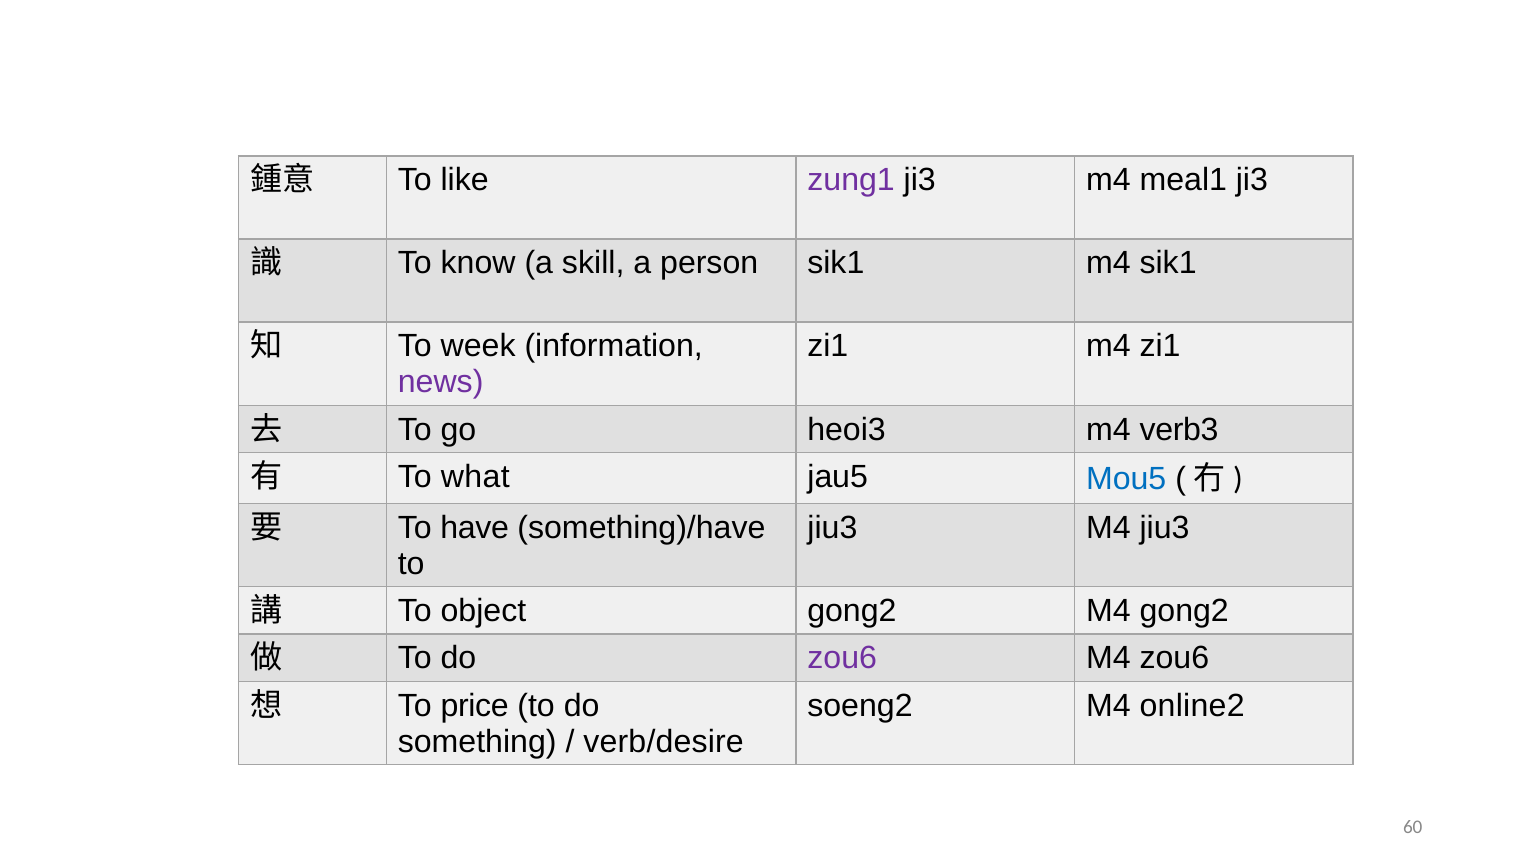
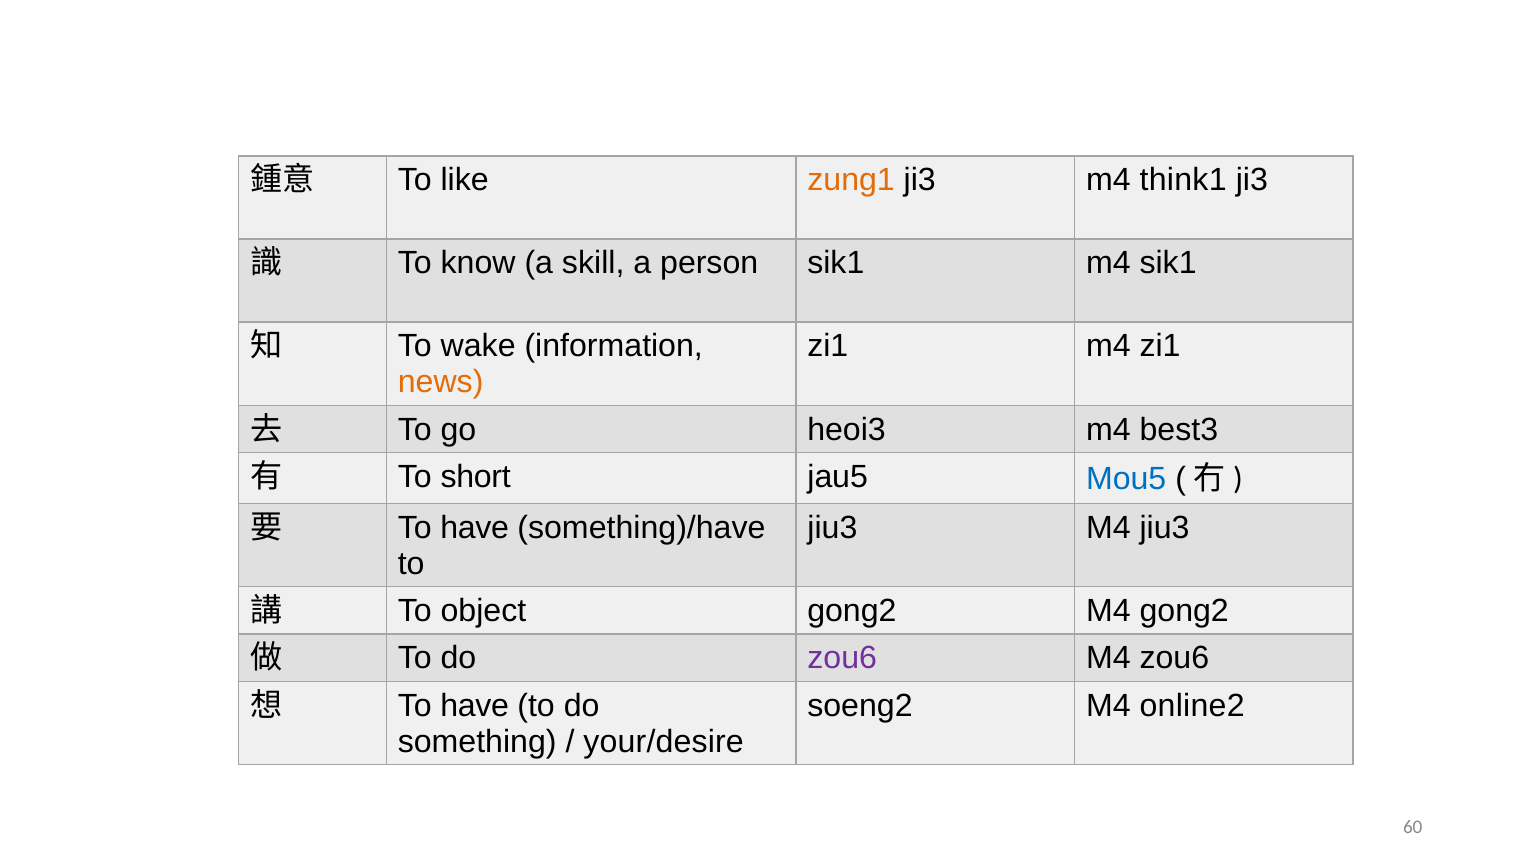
zung1 colour: purple -> orange
meal1: meal1 -> think1
week: week -> wake
news colour: purple -> orange
verb3: verb3 -> best3
what: what -> short
price at (475, 706): price -> have
verb/desire: verb/desire -> your/desire
